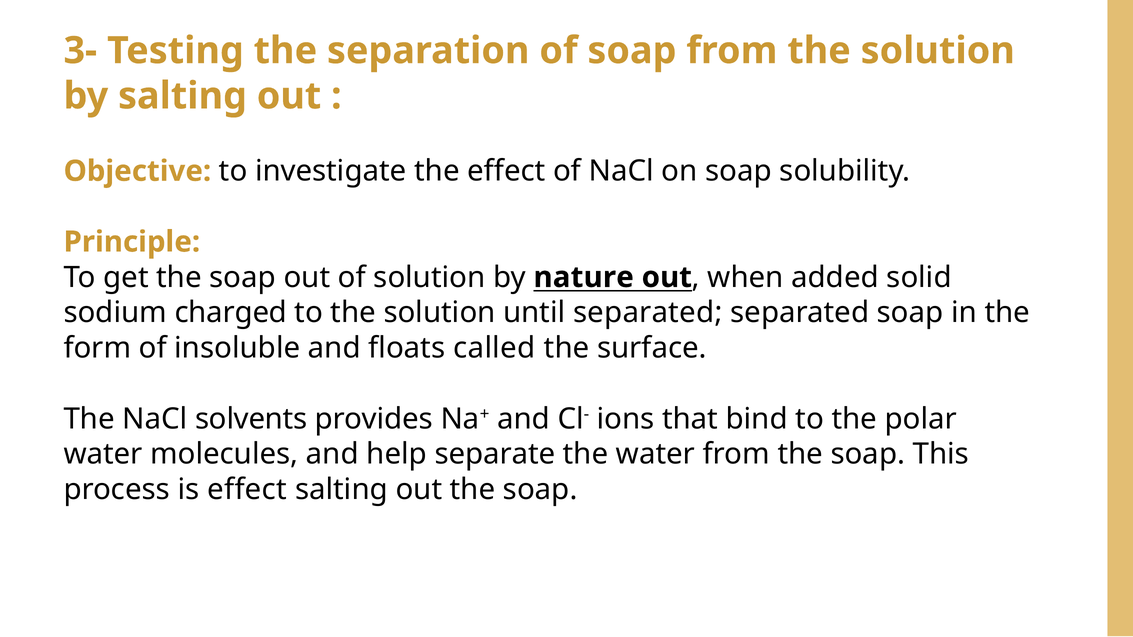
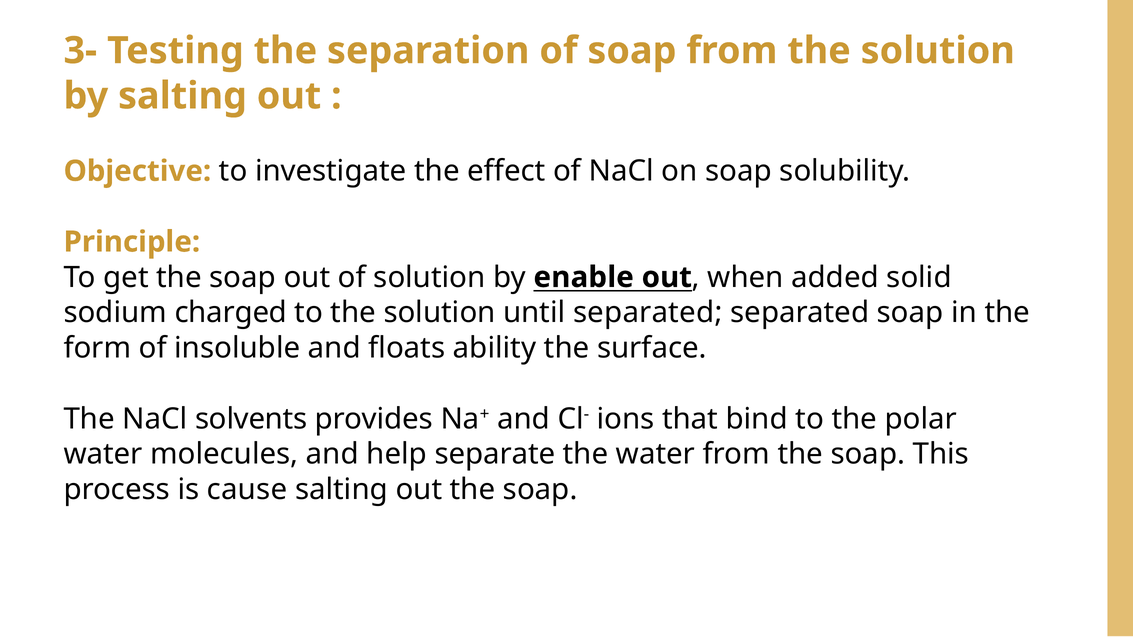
nature: nature -> enable
called: called -> ability
is effect: effect -> cause
